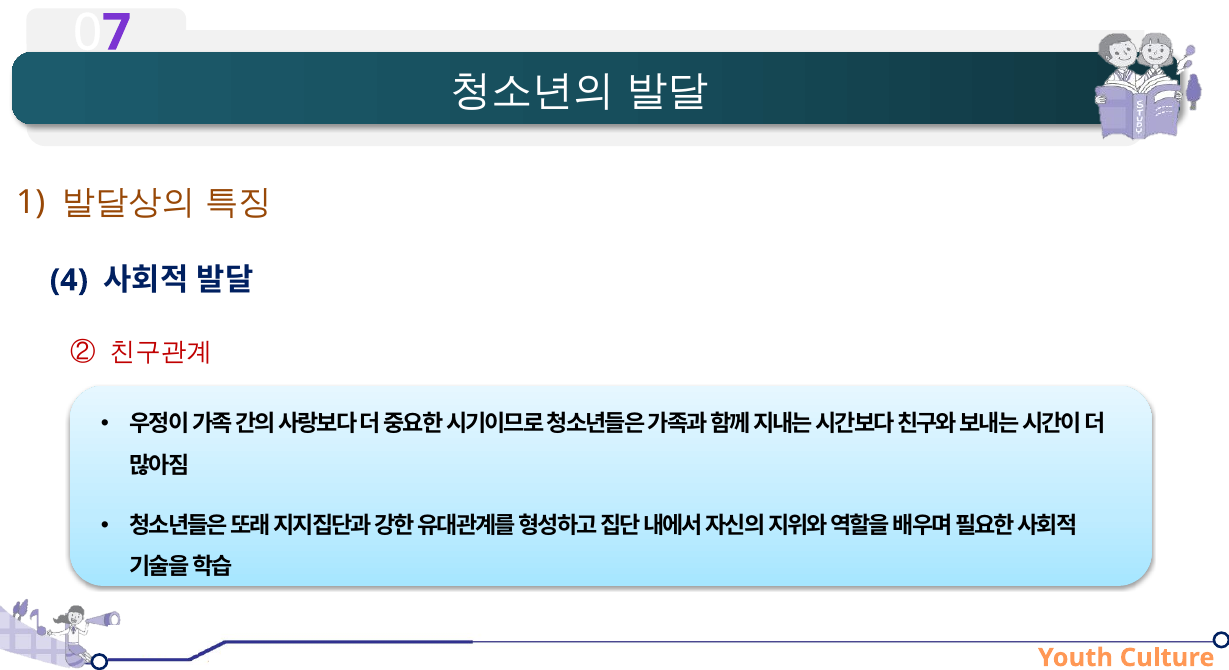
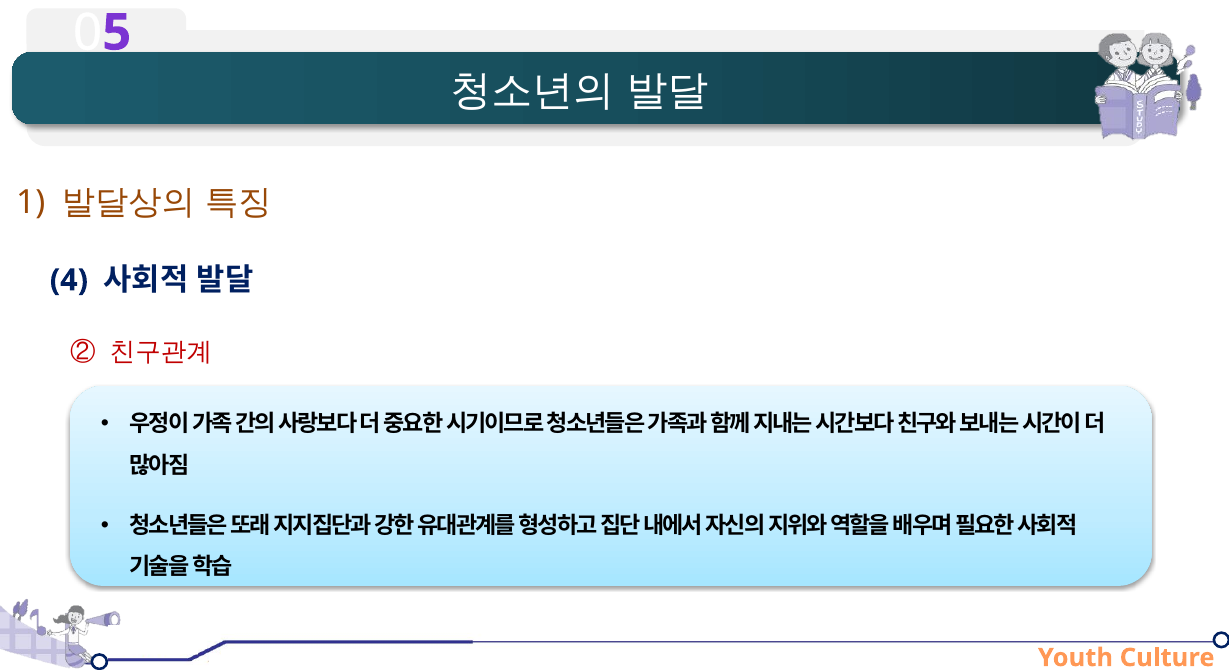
7: 7 -> 5
